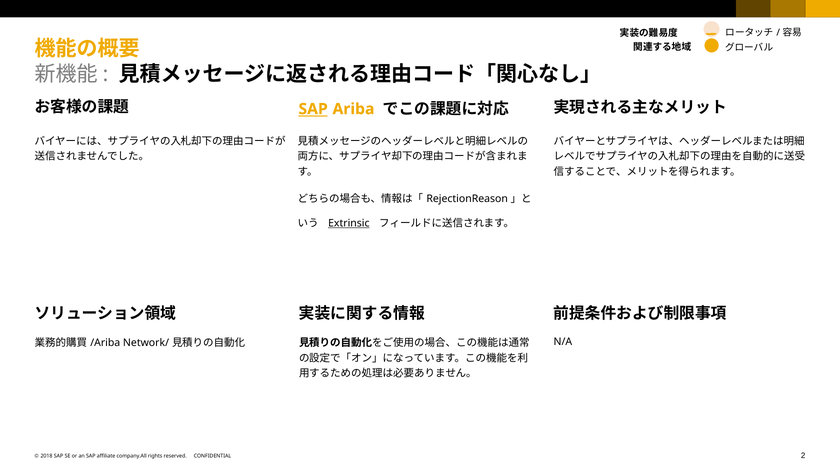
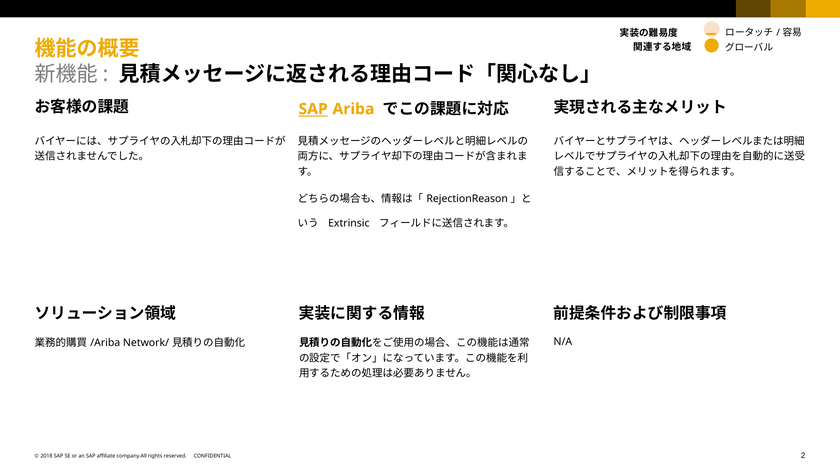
Extrinsic underline: present -> none
